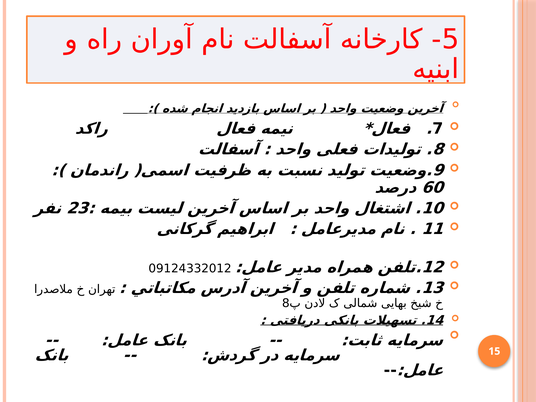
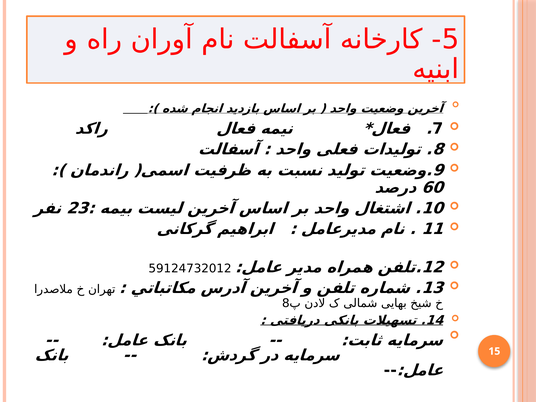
09124332012: 09124332012 -> 59124732012
